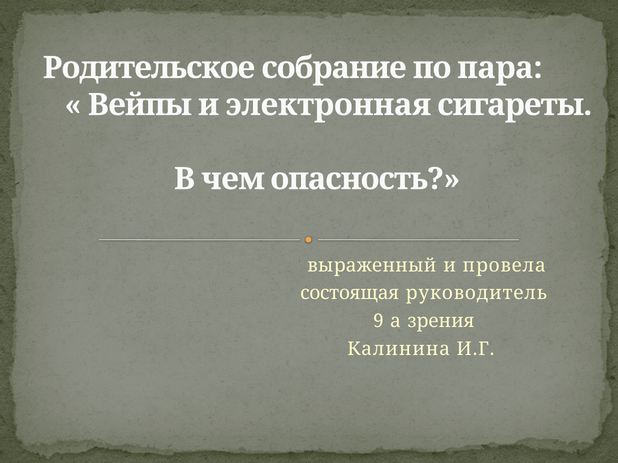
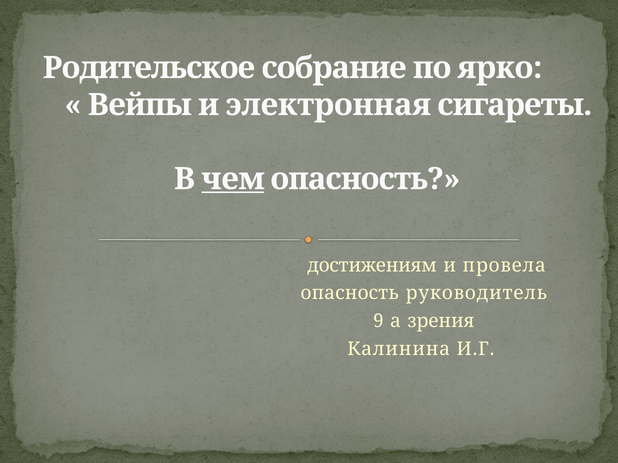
пара: пара -> ярко
чем underline: none -> present
выраженный: выраженный -> достижениям
состоящая at (350, 294): состоящая -> опасность
